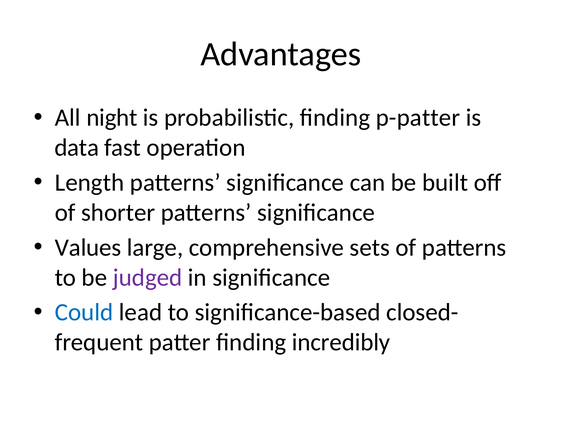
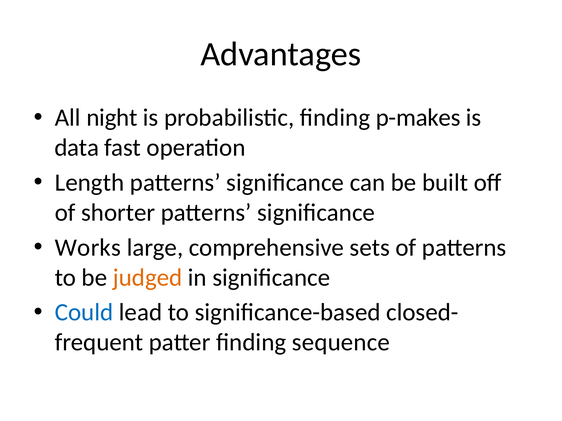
p-patter: p-patter -> p-makes
Values: Values -> Works
judged colour: purple -> orange
incredibly: incredibly -> sequence
